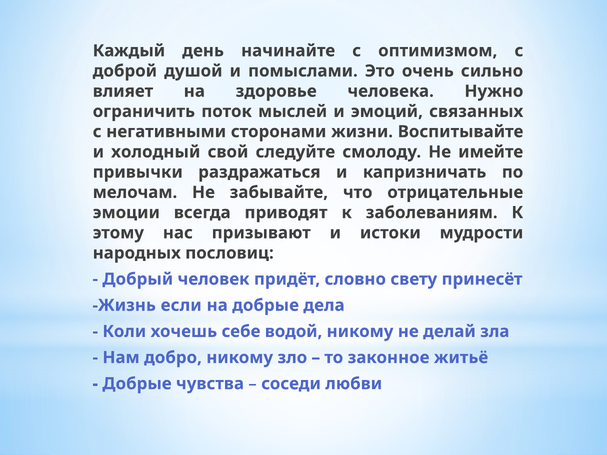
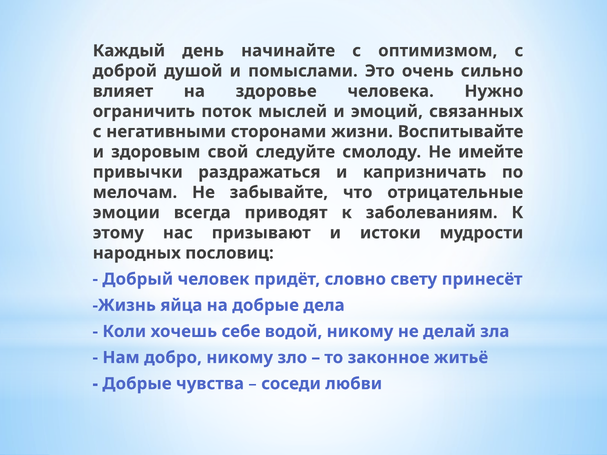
холодный: холодный -> здоровым
если: если -> яйца
